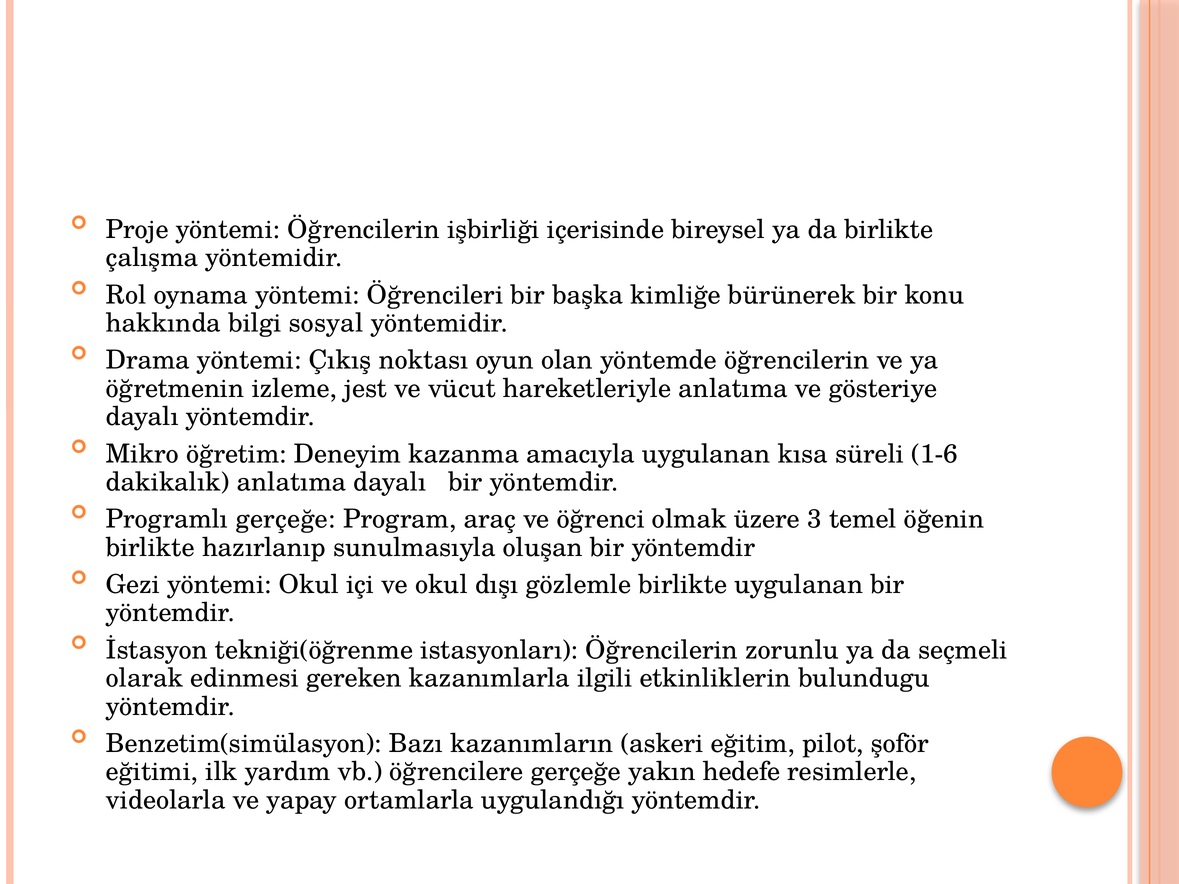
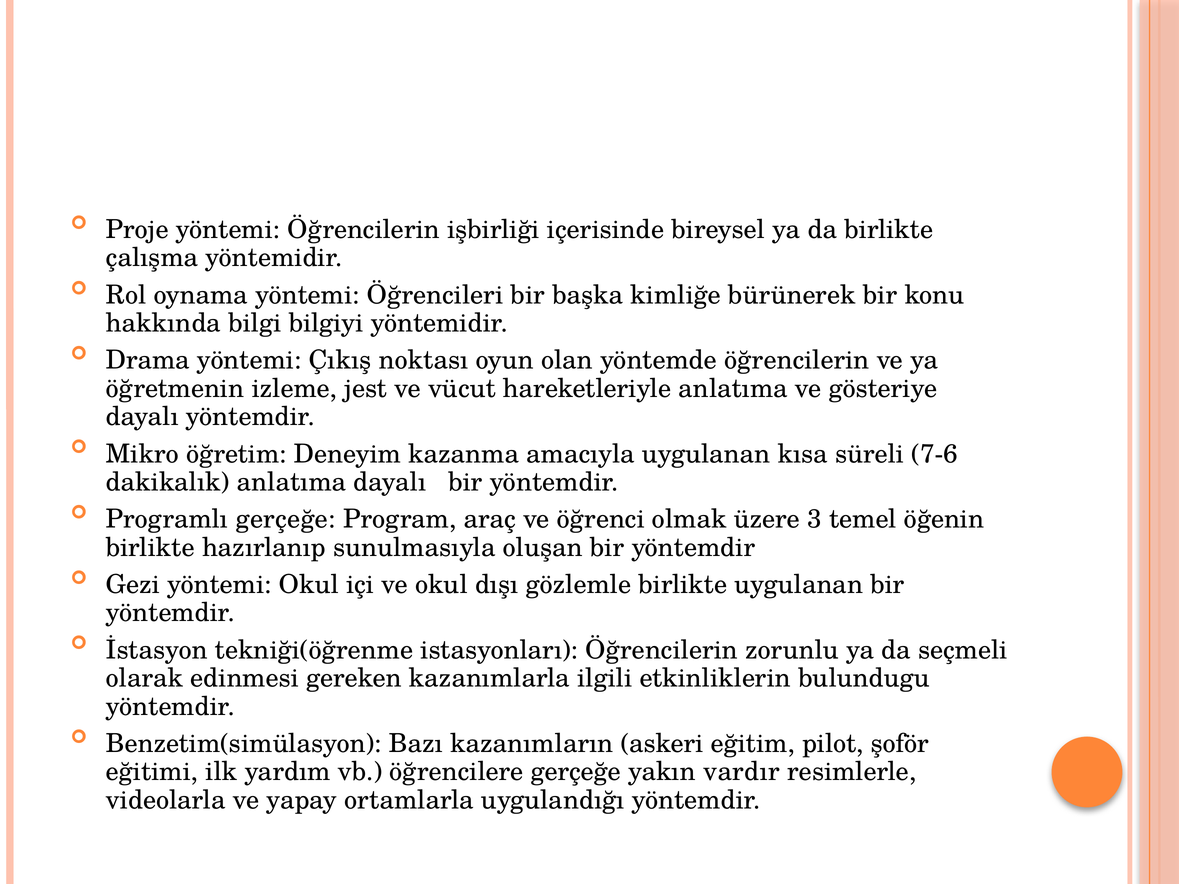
sosyal: sosyal -> bilgiyi
1-6: 1-6 -> 7-6
hedefe: hedefe -> vardır
